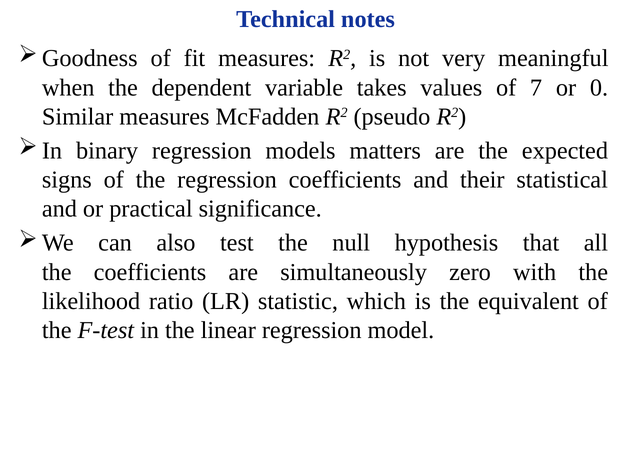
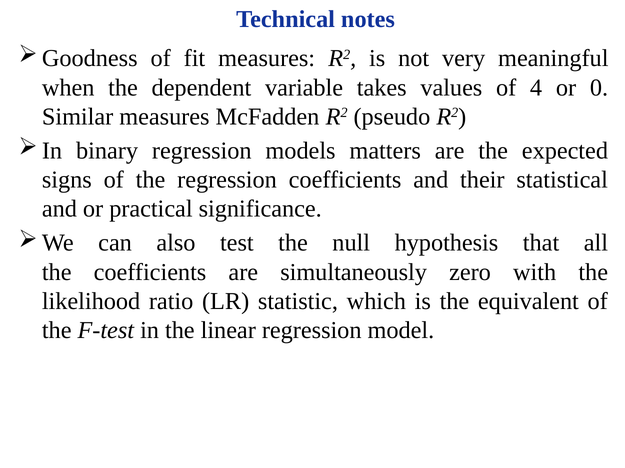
7: 7 -> 4
